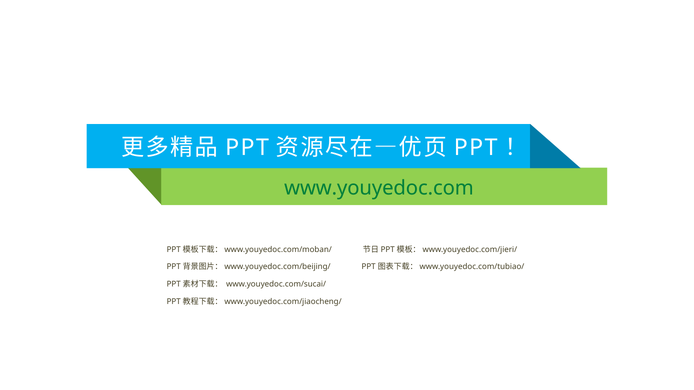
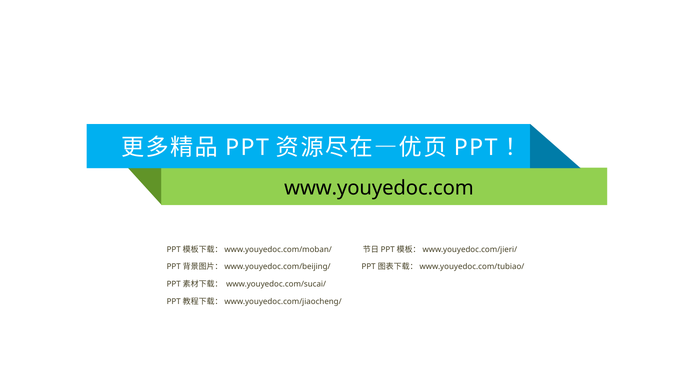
www.youyedoc.com colour: green -> black
